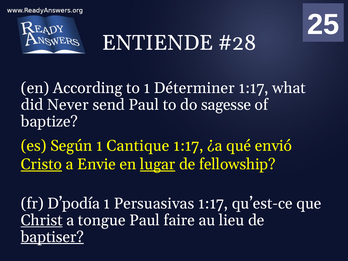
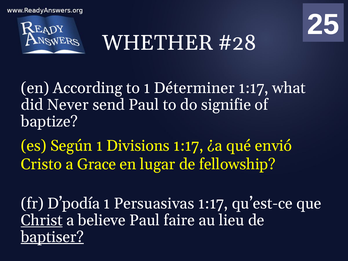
ENTIENDE: ENTIENDE -> WHETHER
sagesse: sagesse -> signifie
Cantique: Cantique -> Divisions
Cristo underline: present -> none
Envie: Envie -> Grace
lugar underline: present -> none
tongue: tongue -> believe
